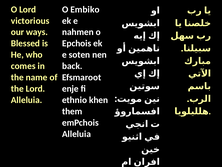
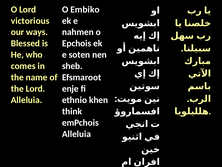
back: back -> sheb
them: them -> think
